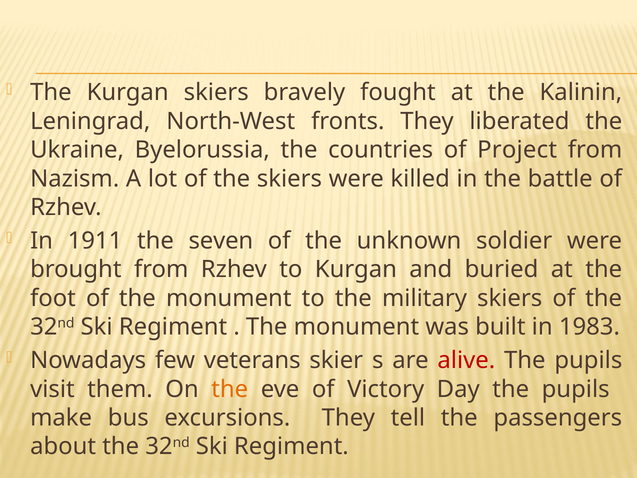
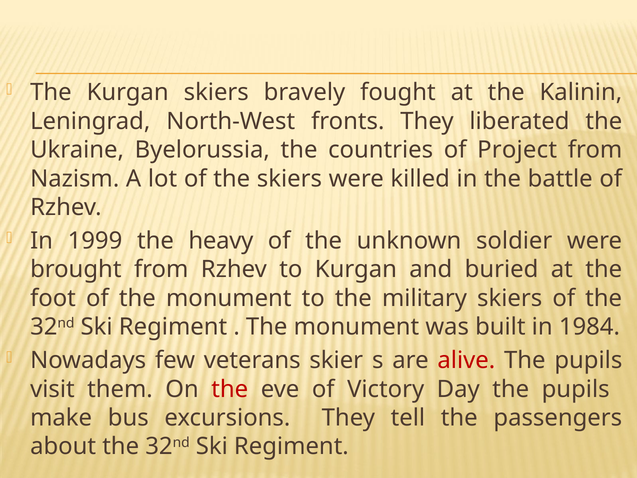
1911: 1911 -> 1999
seven: seven -> heavy
1983: 1983 -> 1984
the at (230, 389) colour: orange -> red
